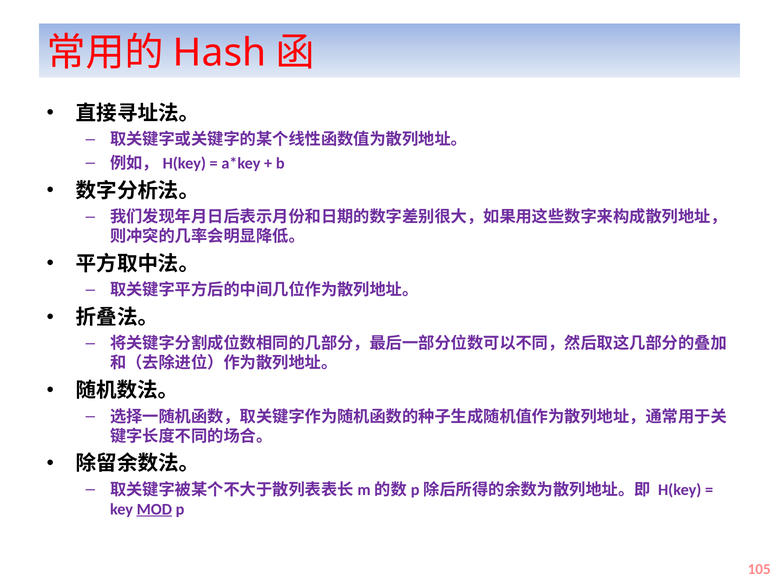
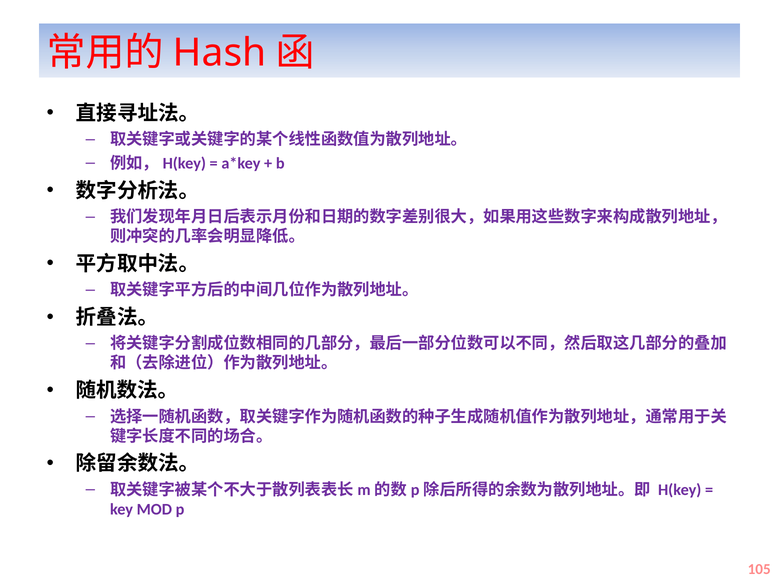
MOD underline: present -> none
